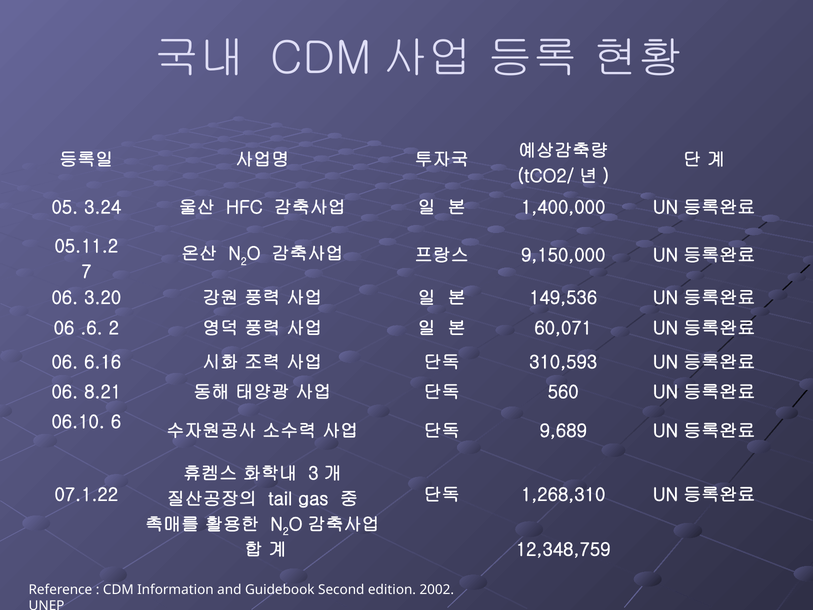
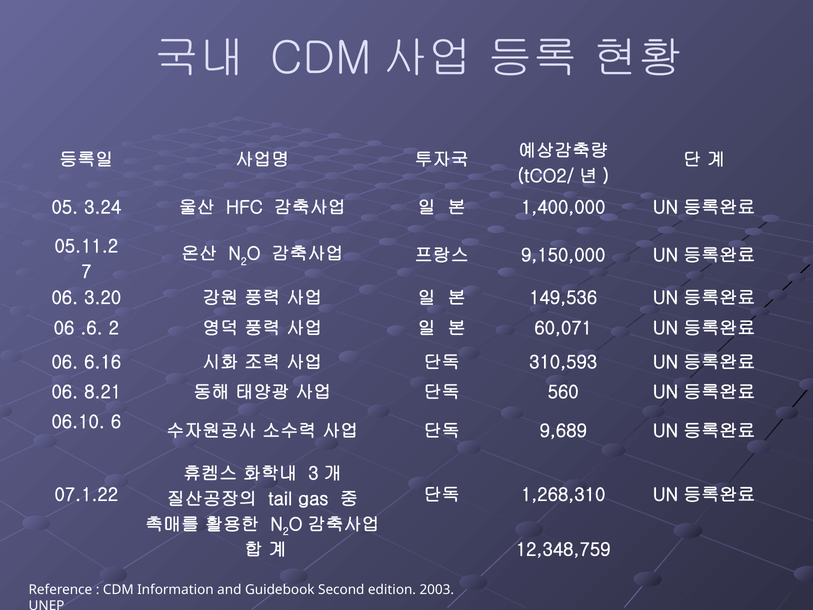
2002: 2002 -> 2003
